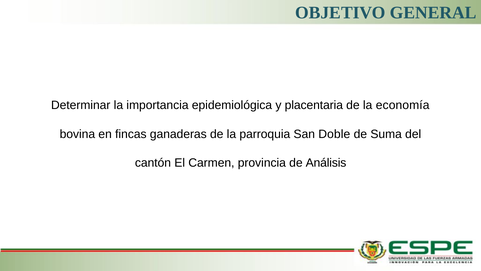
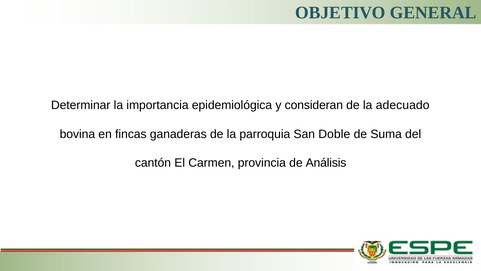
placentaria: placentaria -> consideran
economía: economía -> adecuado
